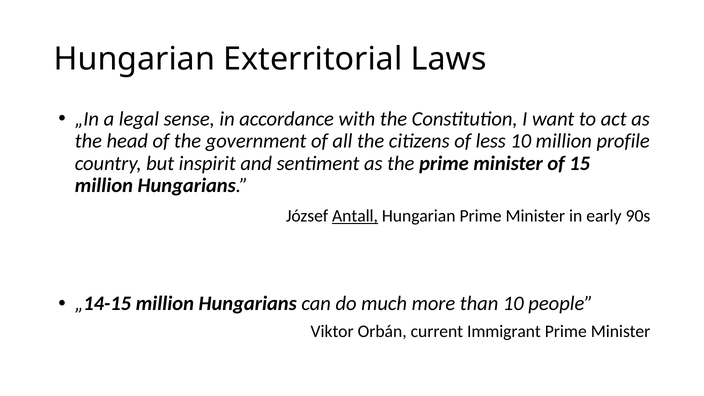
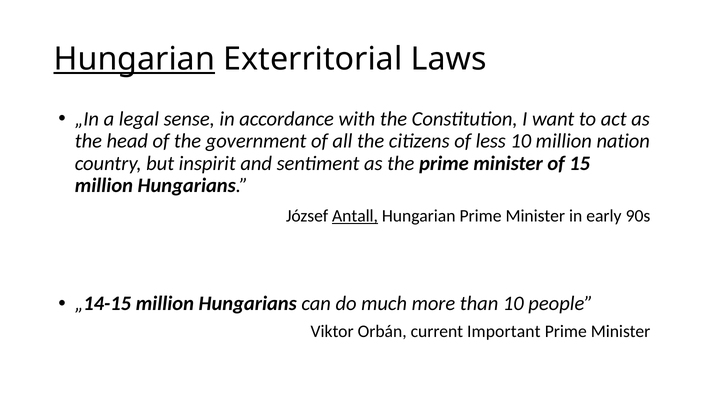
Hungarian at (134, 59) underline: none -> present
profile: profile -> nation
Immigrant: Immigrant -> Important
